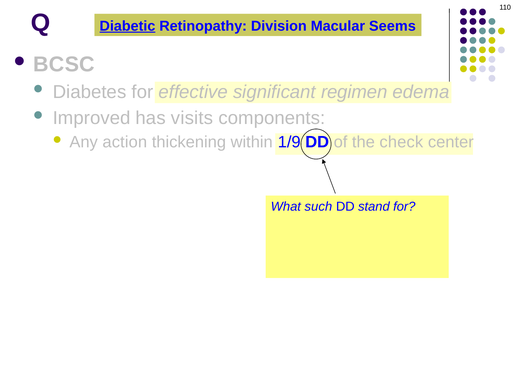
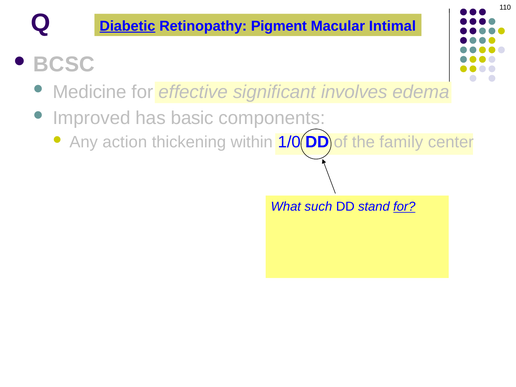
Division: Division -> Pigment
Seems: Seems -> Intimal
Diabetes: Diabetes -> Medicine
regimen: regimen -> involves
visits: visits -> basic
1/9: 1/9 -> 1/0
check: check -> family
for at (404, 207) underline: none -> present
